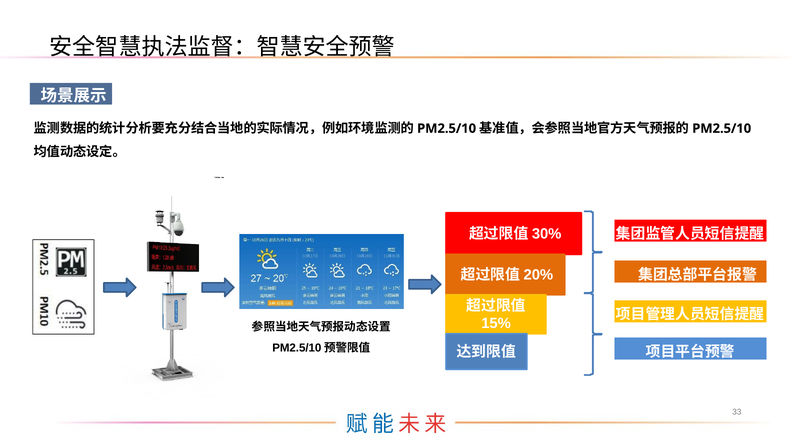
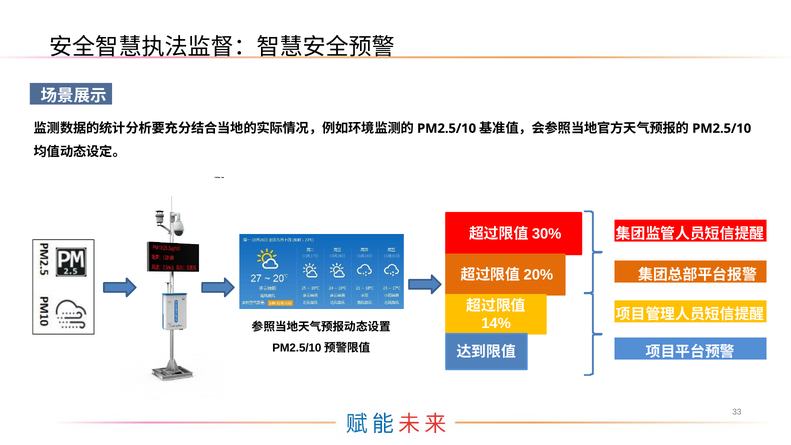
15%: 15% -> 14%
